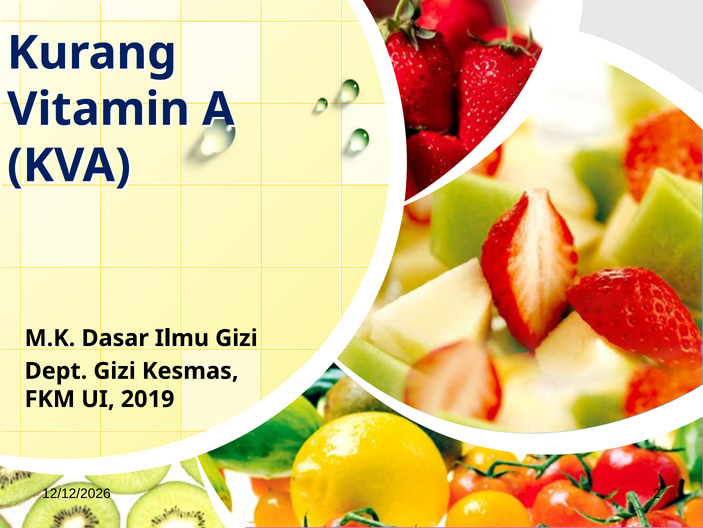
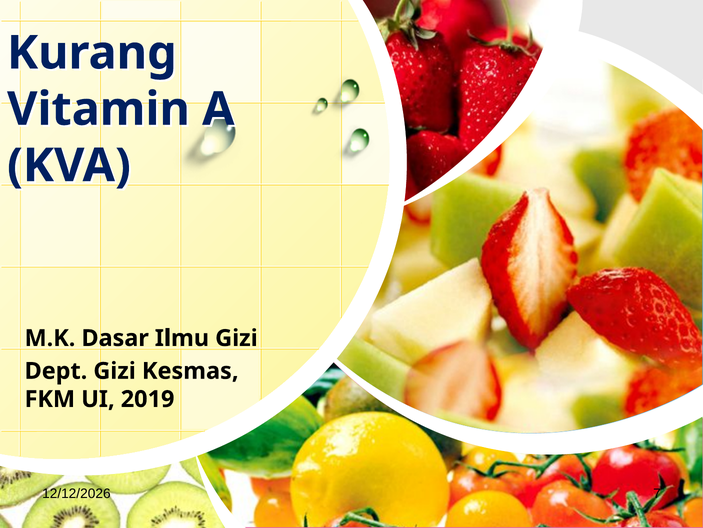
2: 2 -> 7
